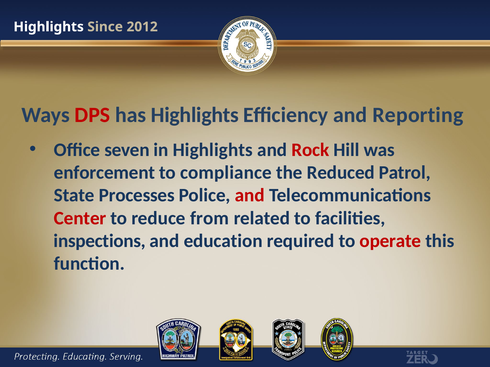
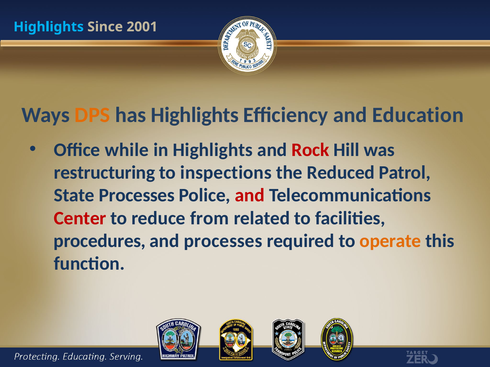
Highlights at (49, 27) colour: white -> light blue
2012: 2012 -> 2001
DPS colour: red -> orange
Reporting: Reporting -> Education
seven: seven -> while
enforcement: enforcement -> restructuring
compliance: compliance -> inspections
inspections: inspections -> procedures
and education: education -> processes
operate colour: red -> orange
